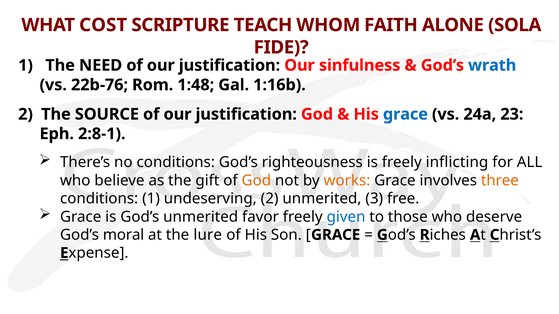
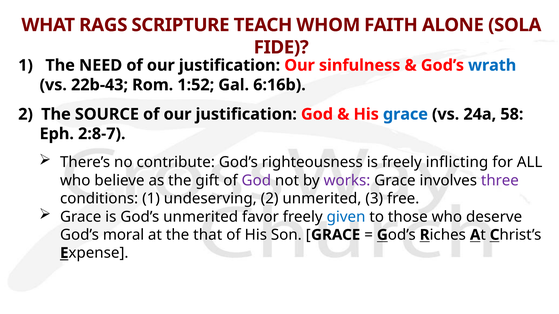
COST: COST -> RAGS
22b-76: 22b-76 -> 22b-43
1:48: 1:48 -> 1:52
1:16b: 1:16b -> 6:16b
23: 23 -> 58
2:8-1: 2:8-1 -> 2:8-7
no conditions: conditions -> contribute
God at (256, 181) colour: orange -> purple
works colour: orange -> purple
three colour: orange -> purple
lure: lure -> that
